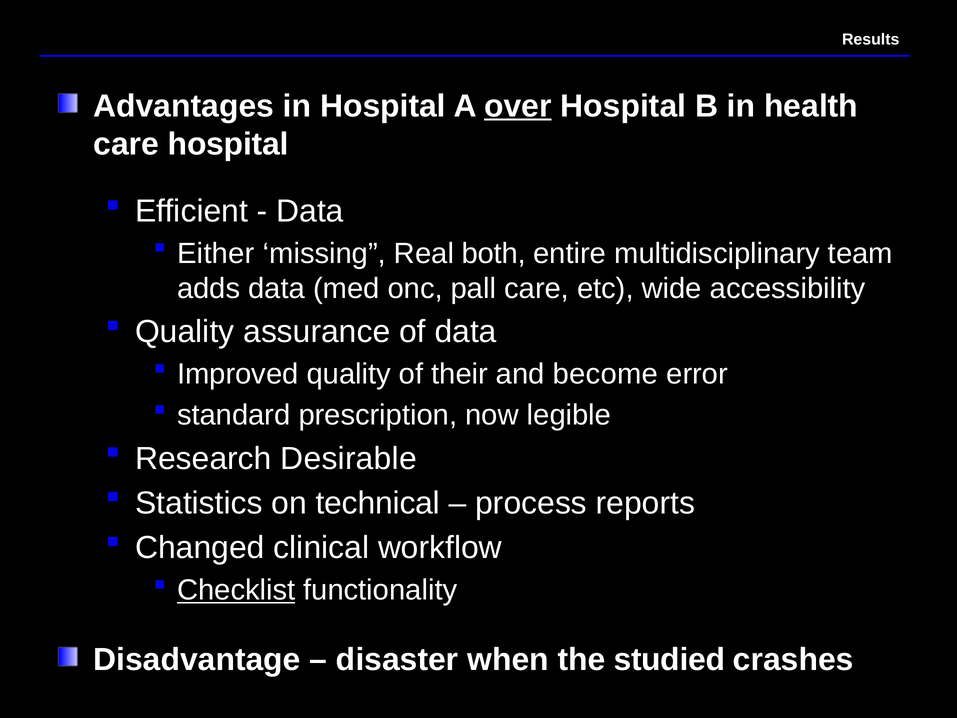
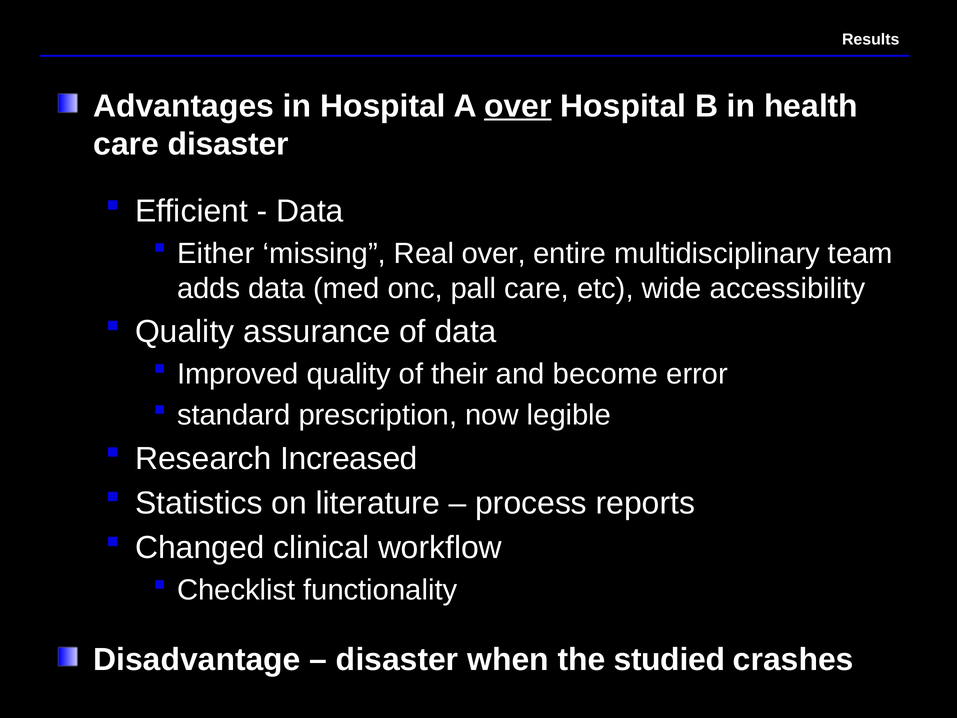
care hospital: hospital -> disaster
Real both: both -> over
Desirable: Desirable -> Increased
technical: technical -> literature
Checklist underline: present -> none
